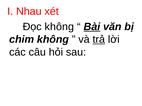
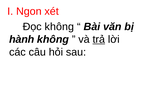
Nhau: Nhau -> Ngon
Bài underline: present -> none
chim: chim -> hành
